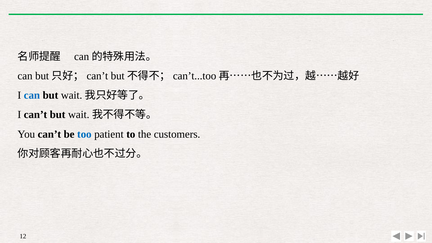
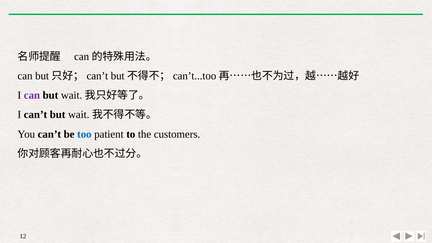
can at (32, 95) colour: blue -> purple
